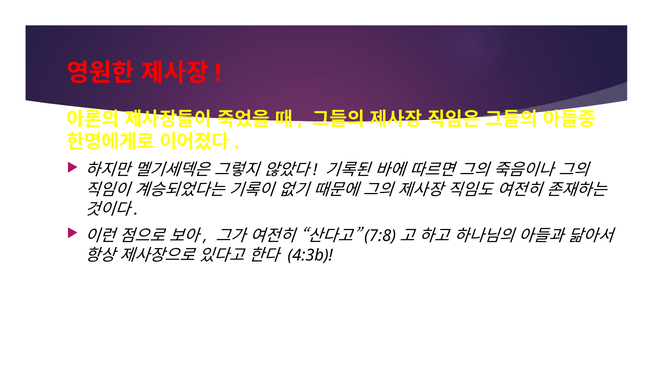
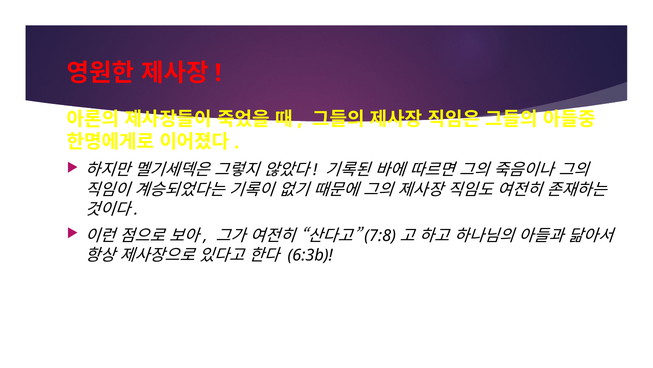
4:3b: 4:3b -> 6:3b
